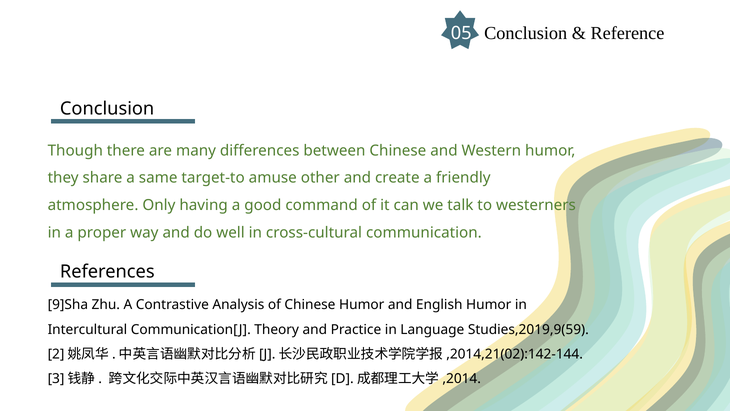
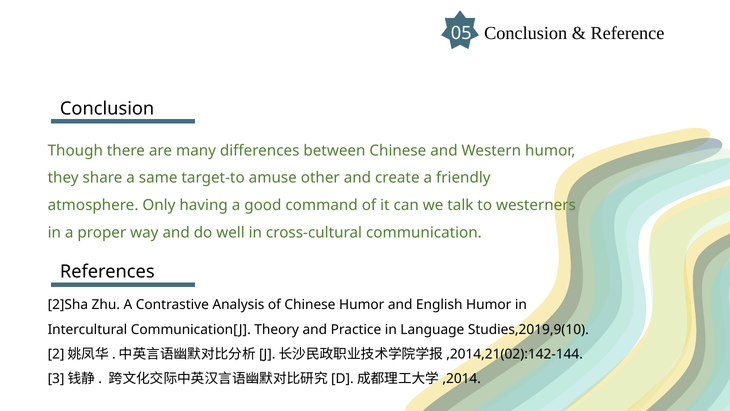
9]Sha: 9]Sha -> 2]Sha
Studies,2019,9(59: Studies,2019,9(59 -> Studies,2019,9(10
